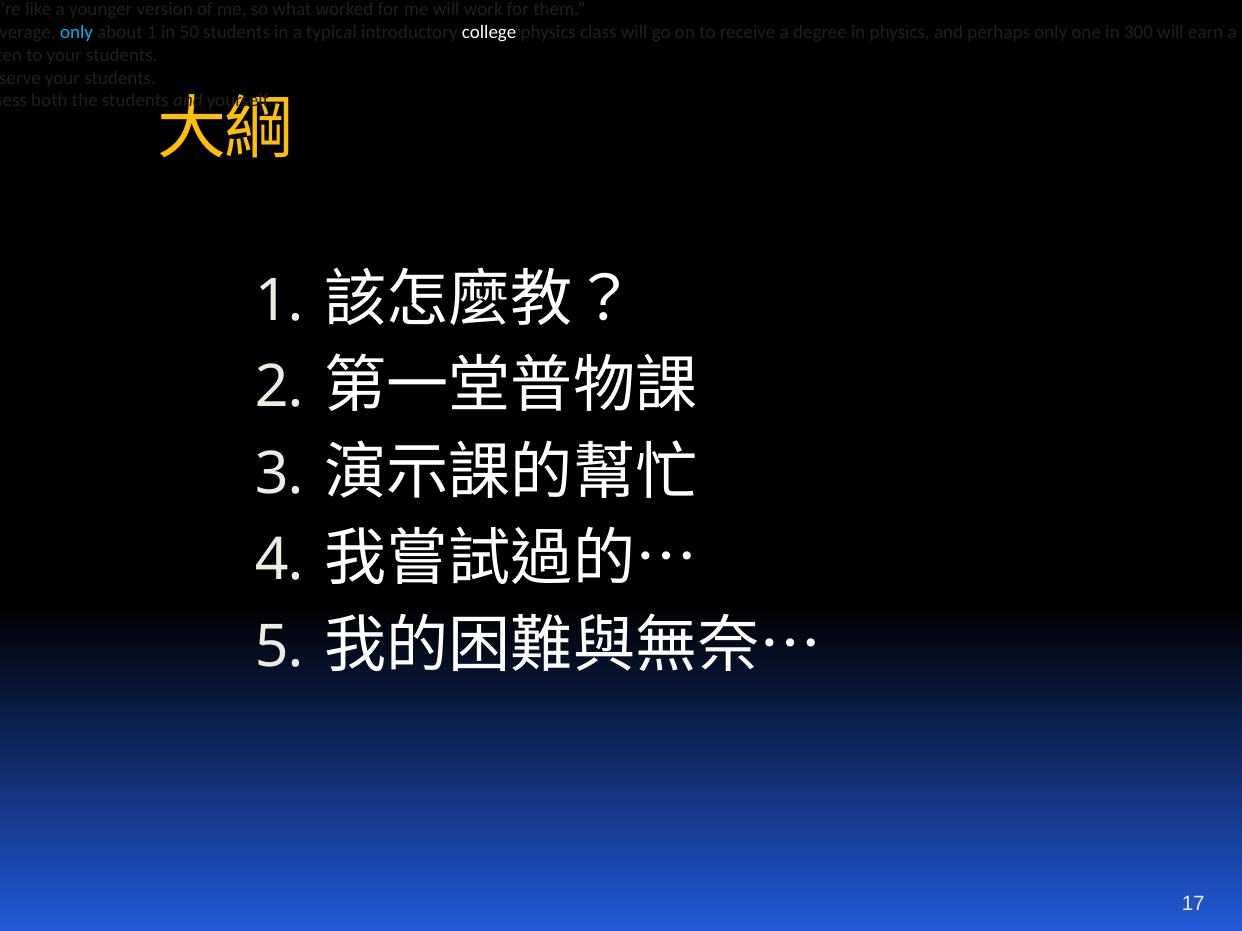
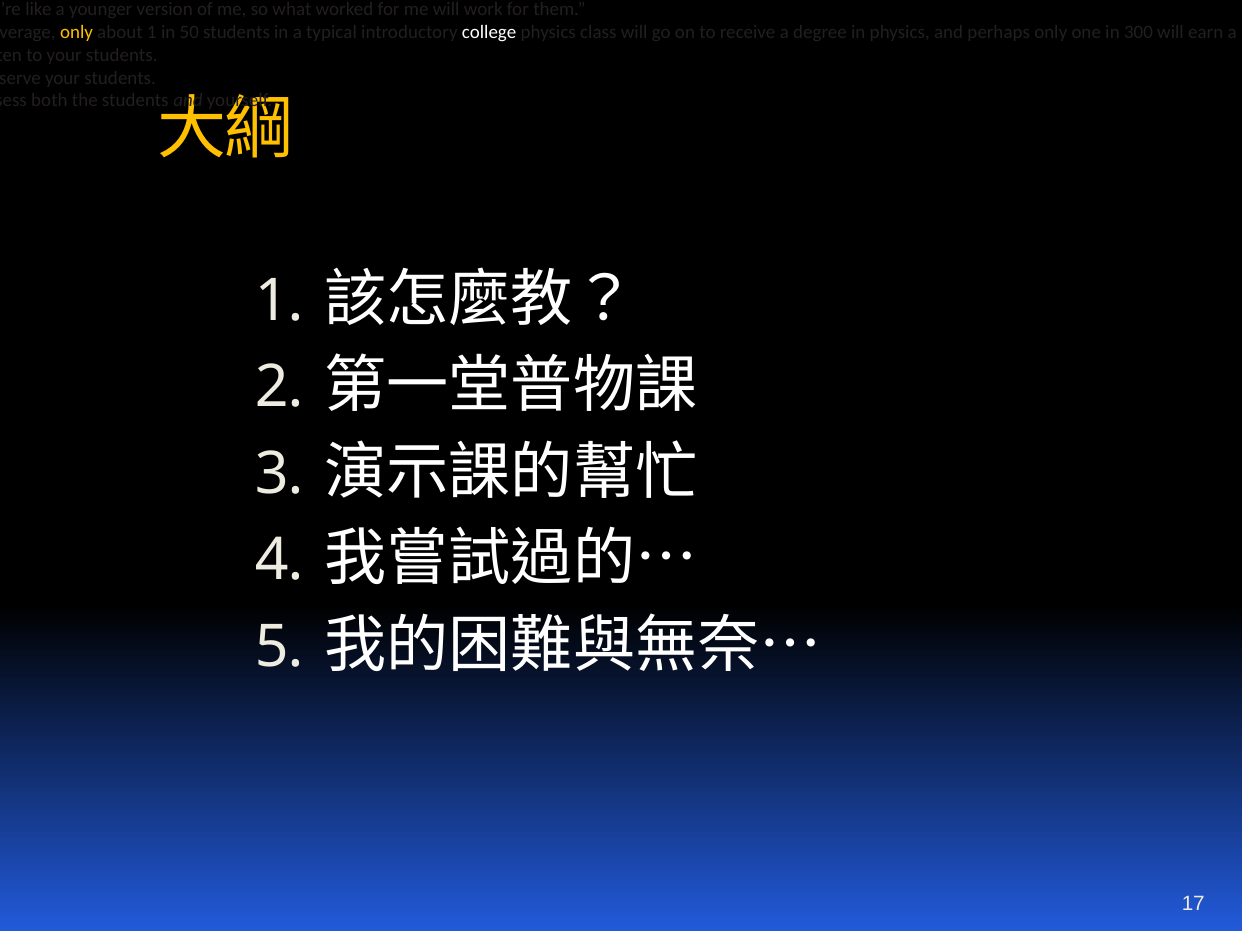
only at (76, 32) colour: light blue -> yellow
